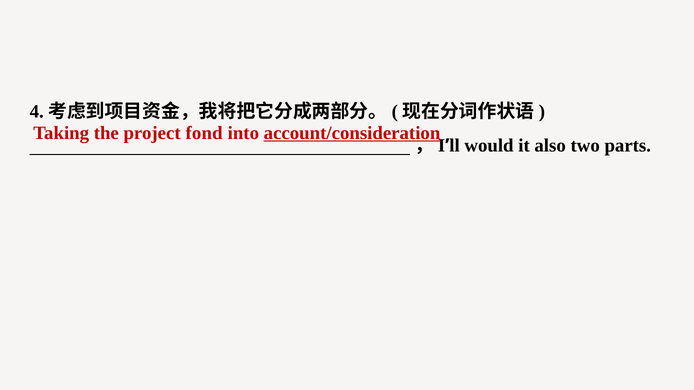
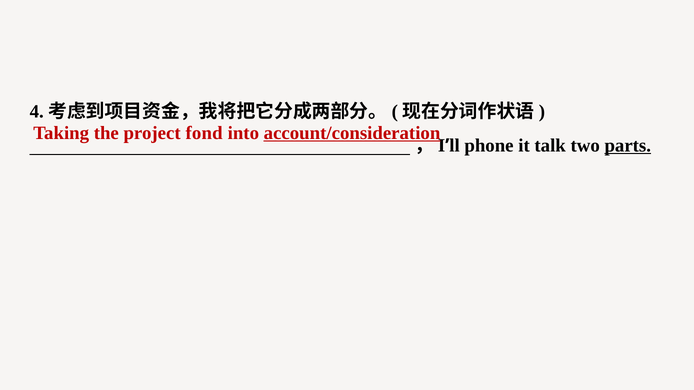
would: would -> phone
also: also -> talk
parts underline: none -> present
